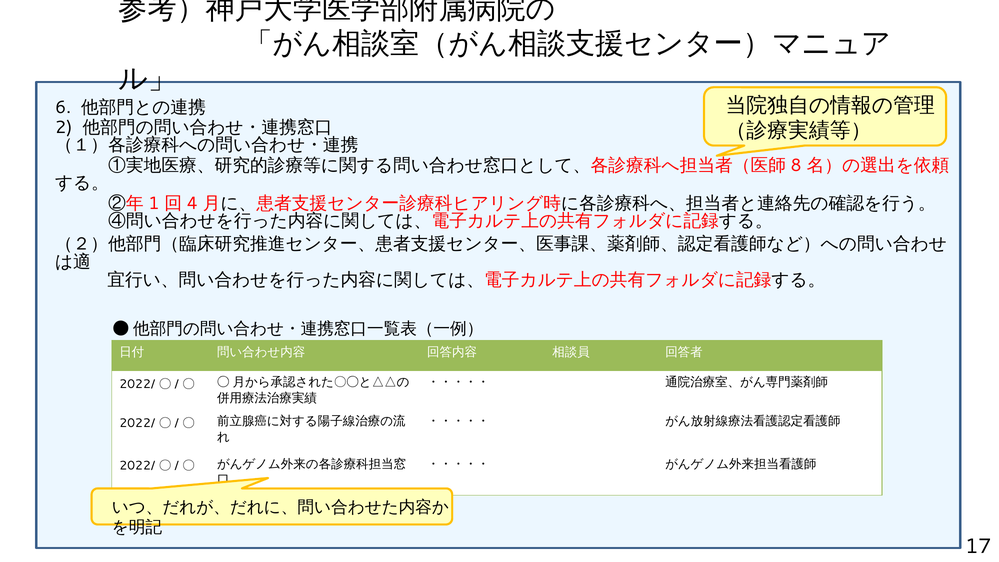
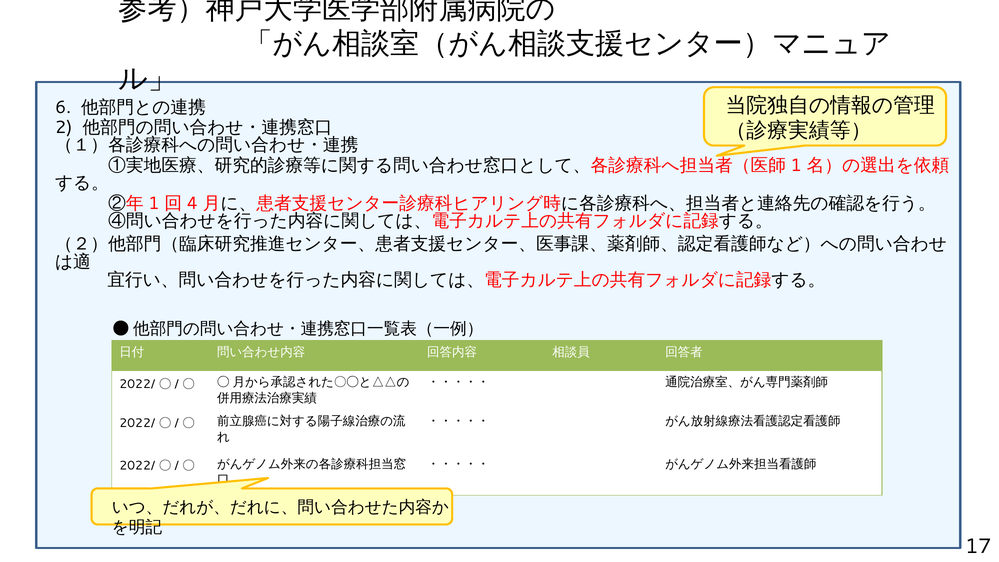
8 at (796, 165): 8 -> 1
